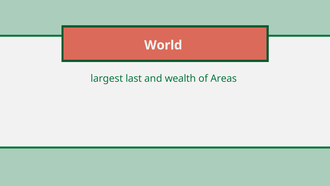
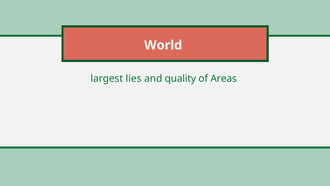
last: last -> lies
wealth: wealth -> quality
